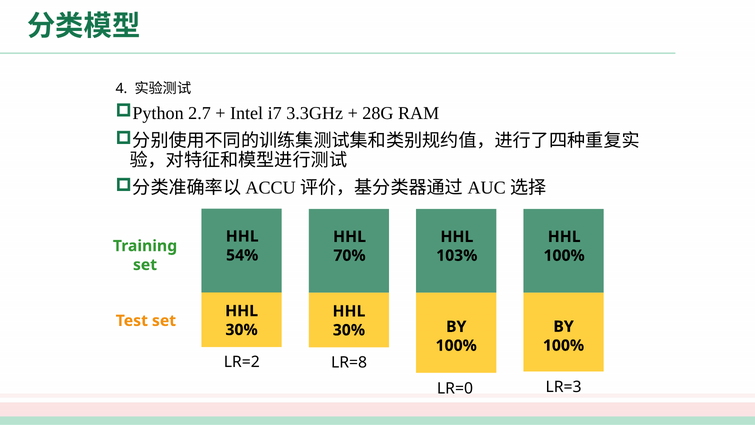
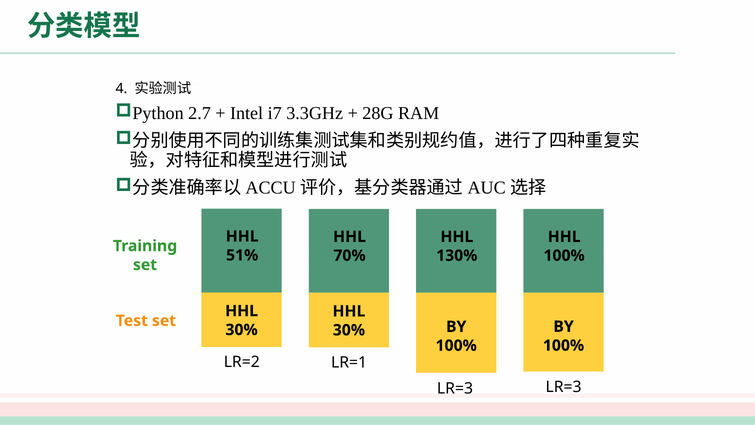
54%: 54% -> 51%
103%: 103% -> 130%
LR=8: LR=8 -> LR=1
LR=0 at (455, 388): LR=0 -> LR=3
